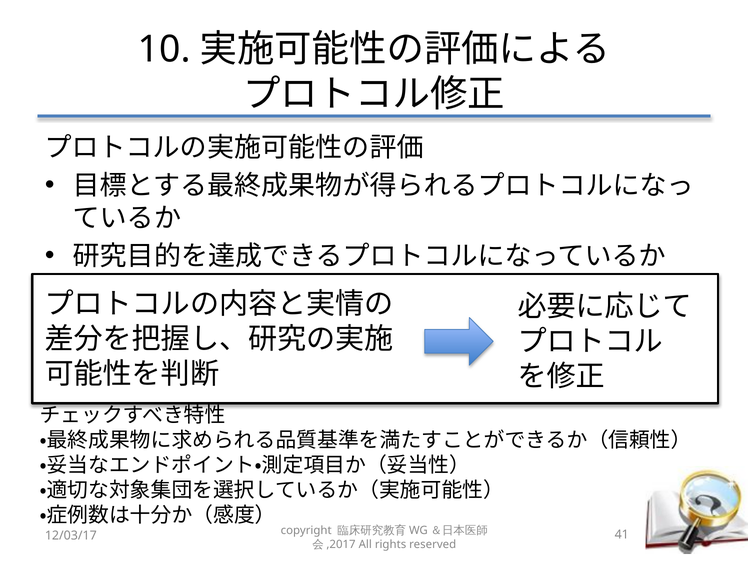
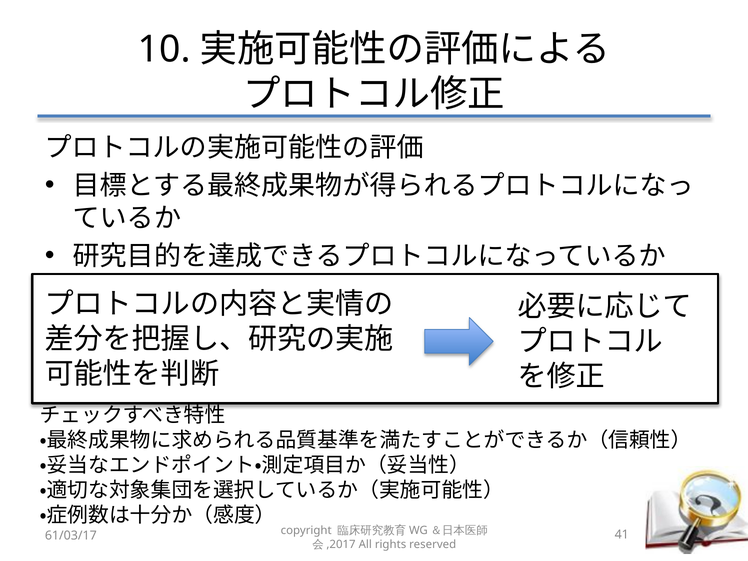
12/03/17: 12/03/17 -> 61/03/17
